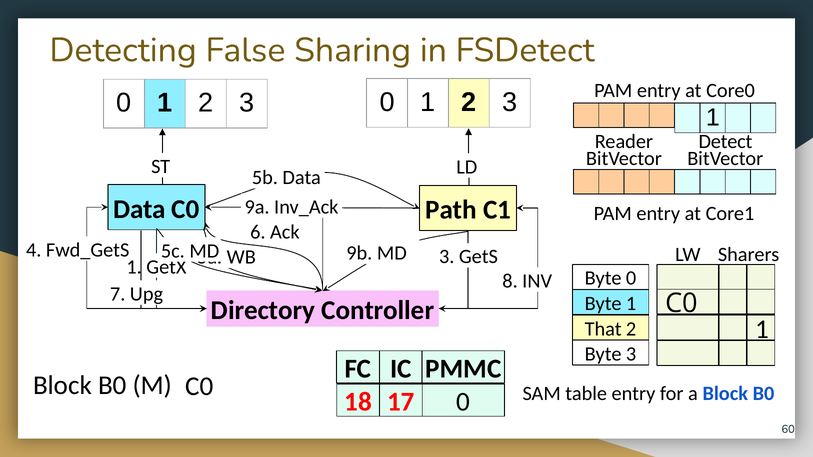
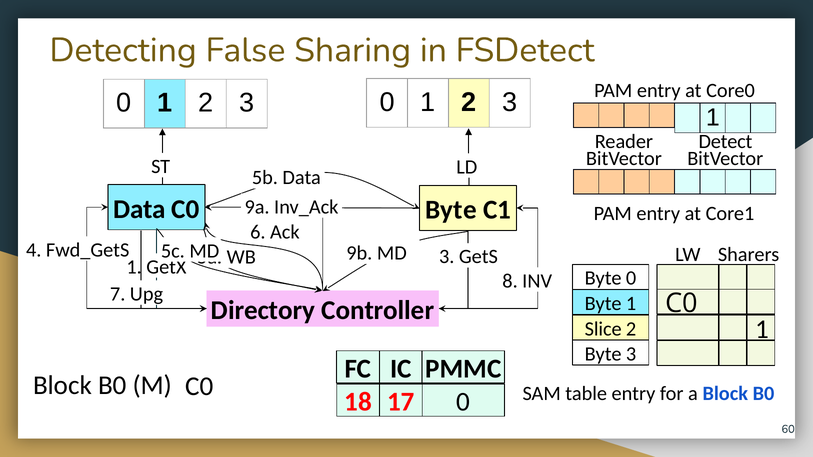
Path at (451, 210): Path -> Byte
That: That -> Slice
